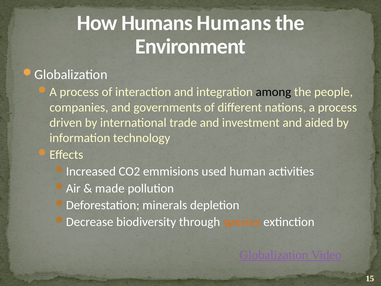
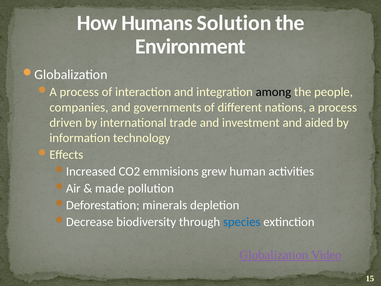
Humans Humans: Humans -> Solution
used: used -> grew
species colour: orange -> blue
